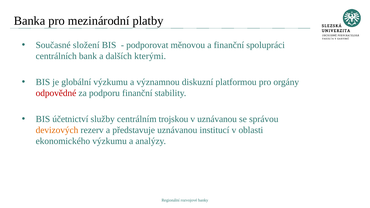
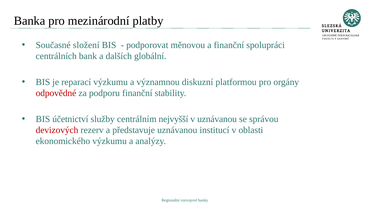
kterými: kterými -> globální
globální: globální -> reparací
trojskou: trojskou -> nejvyšší
devizových colour: orange -> red
